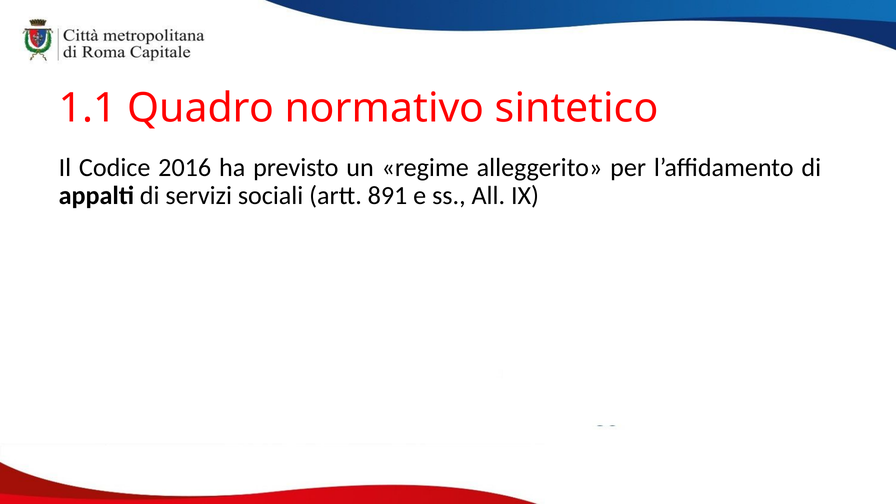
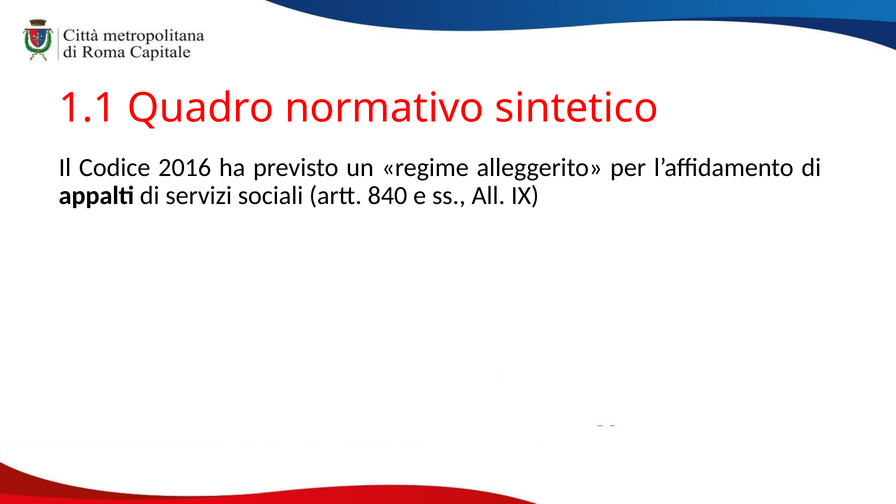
891: 891 -> 840
